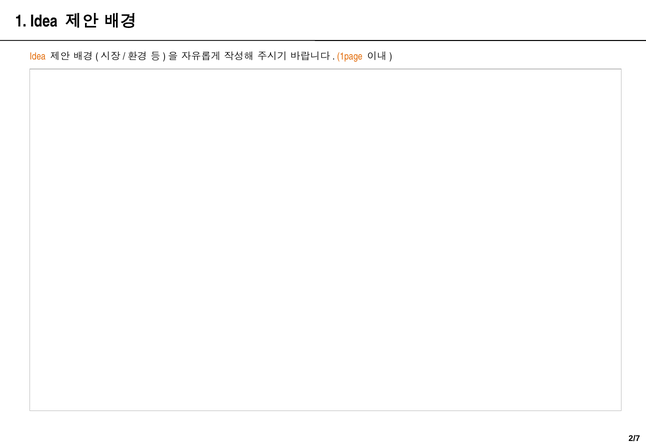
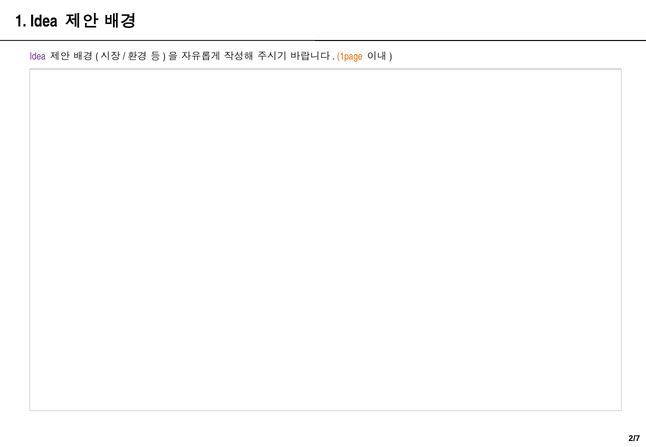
Idea at (38, 56) colour: orange -> purple
